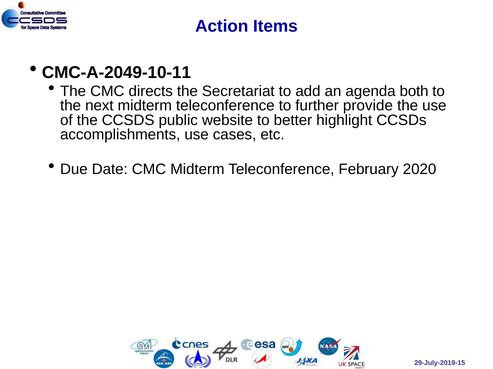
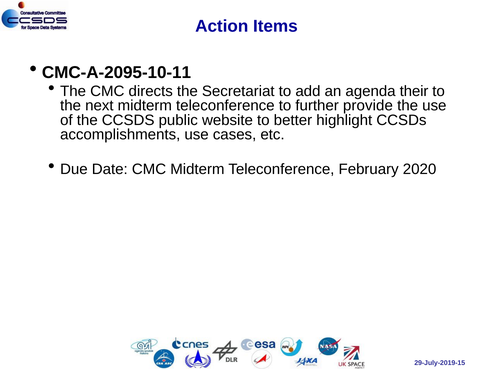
CMC-A-2049-10-11: CMC-A-2049-10-11 -> CMC-A-2095-10-11
both: both -> their
